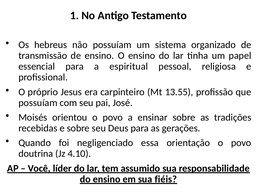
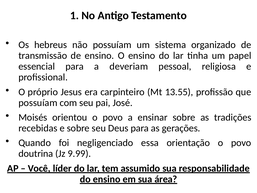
espiritual: espiritual -> deveriam
4.10: 4.10 -> 9.99
fiéis: fiéis -> área
